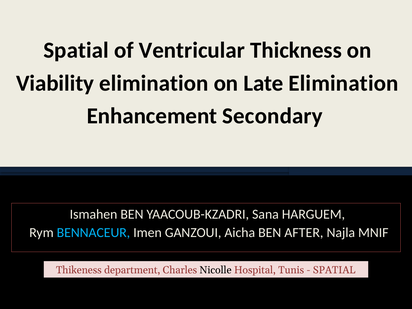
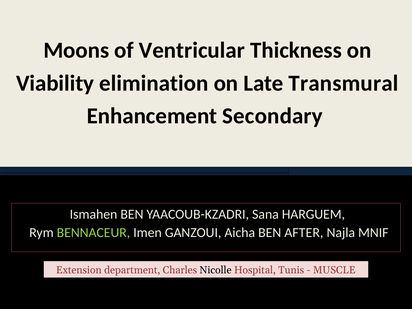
Spatial at (76, 50): Spatial -> Moons
Late Elimination: Elimination -> Transmural
BENNACEUR colour: light blue -> light green
Thikeness: Thikeness -> Extension
SPATIAL at (334, 270): SPATIAL -> MUSCLE
